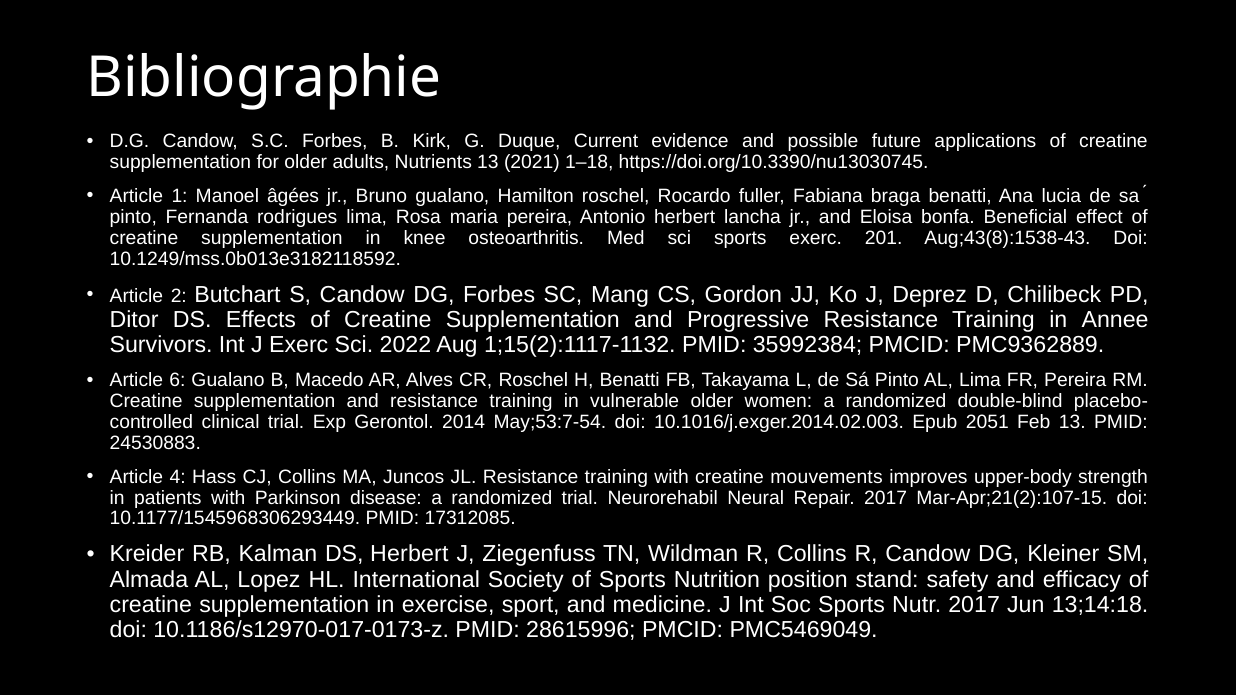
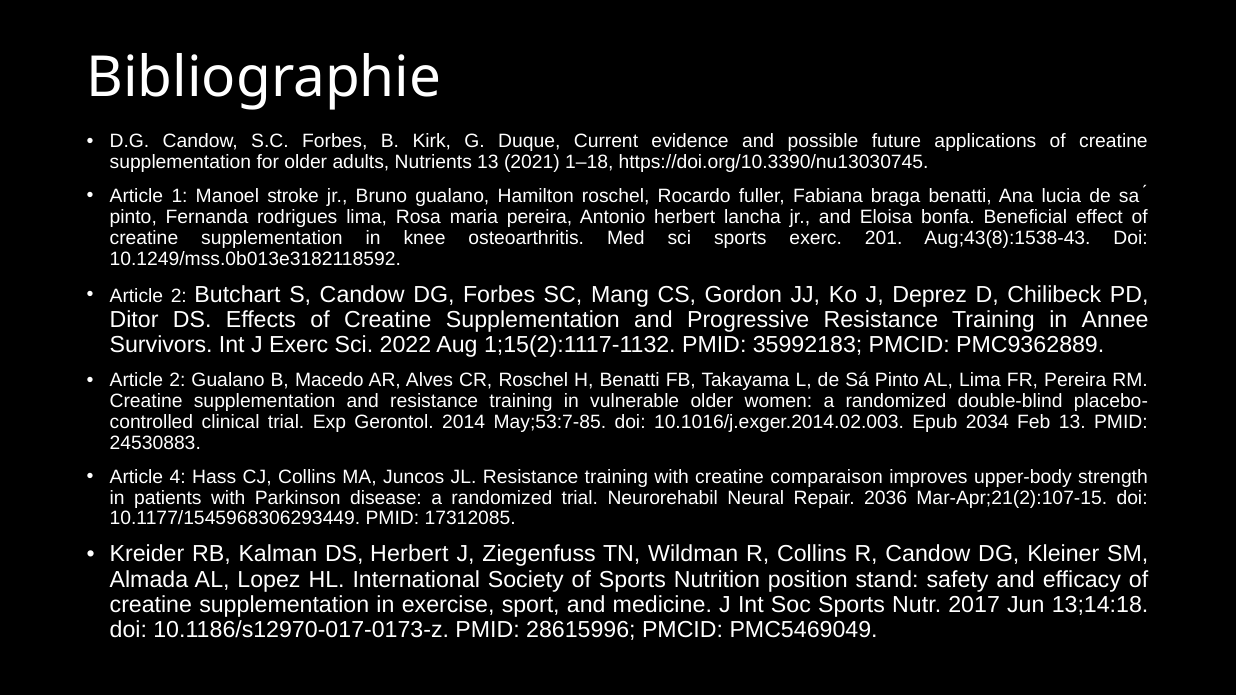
âgées: âgées -> stroke
35992384: 35992384 -> 35992183
6 at (177, 381): 6 -> 2
May;53:7-54: May;53:7-54 -> May;53:7-85
2051: 2051 -> 2034
mouvements: mouvements -> comparaison
Repair 2017: 2017 -> 2036
